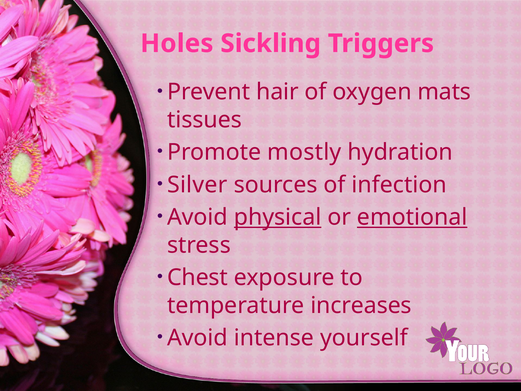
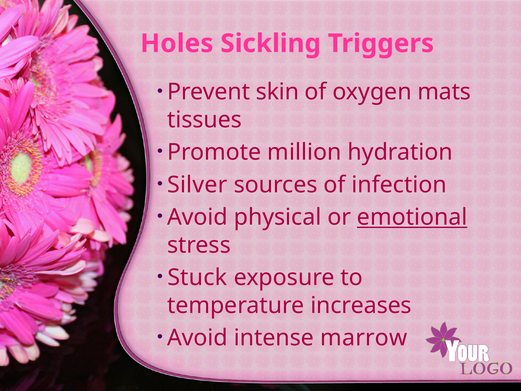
hair: hair -> skin
mostly: mostly -> million
physical underline: present -> none
Chest: Chest -> Stuck
yourself: yourself -> marrow
